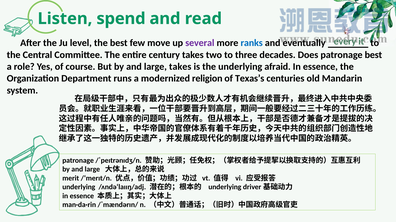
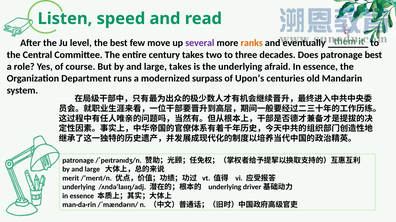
spend: spend -> speed
every: every -> them
ranks colour: blue -> orange
religion: religion -> surpass
Texas’s: Texas’s -> Upon’s
